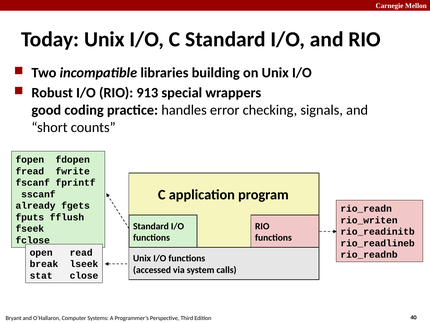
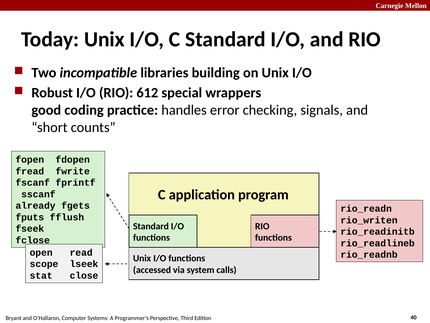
913: 913 -> 612
break: break -> scope
